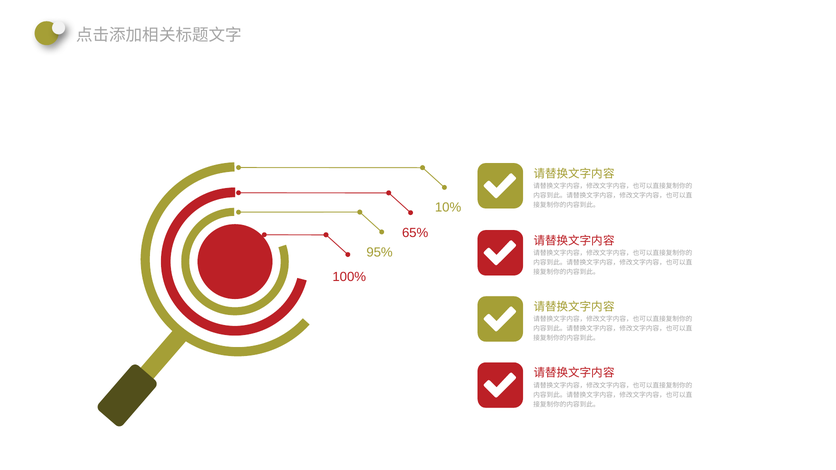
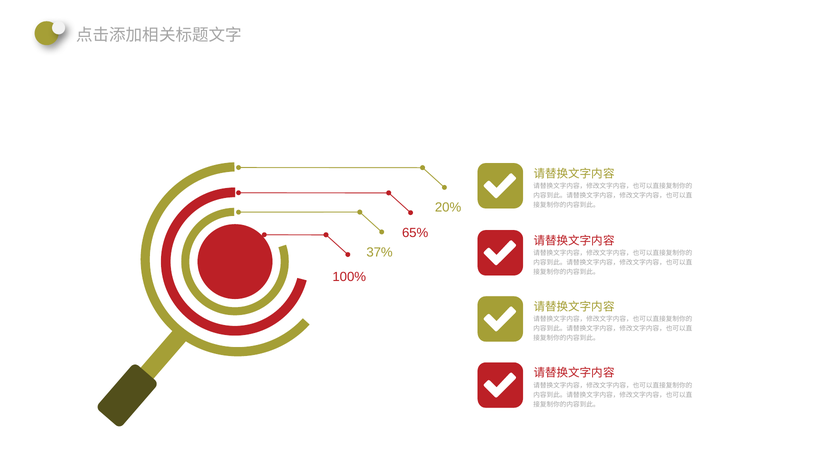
10%: 10% -> 20%
95%: 95% -> 37%
